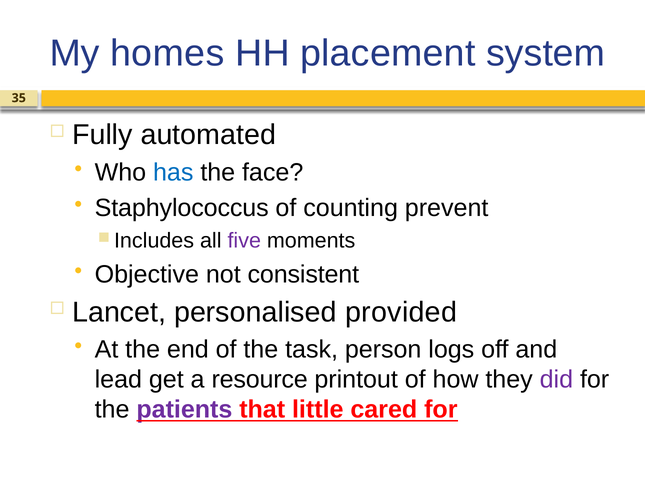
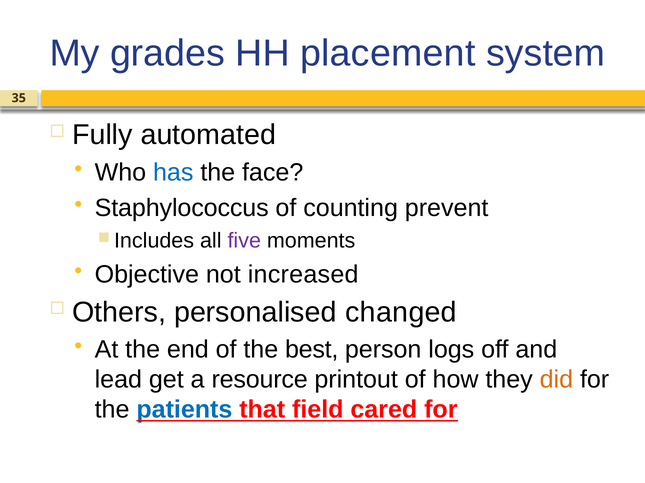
homes: homes -> grades
consistent: consistent -> increased
Lancet: Lancet -> Others
provided: provided -> changed
task: task -> best
did colour: purple -> orange
patients colour: purple -> blue
little: little -> field
